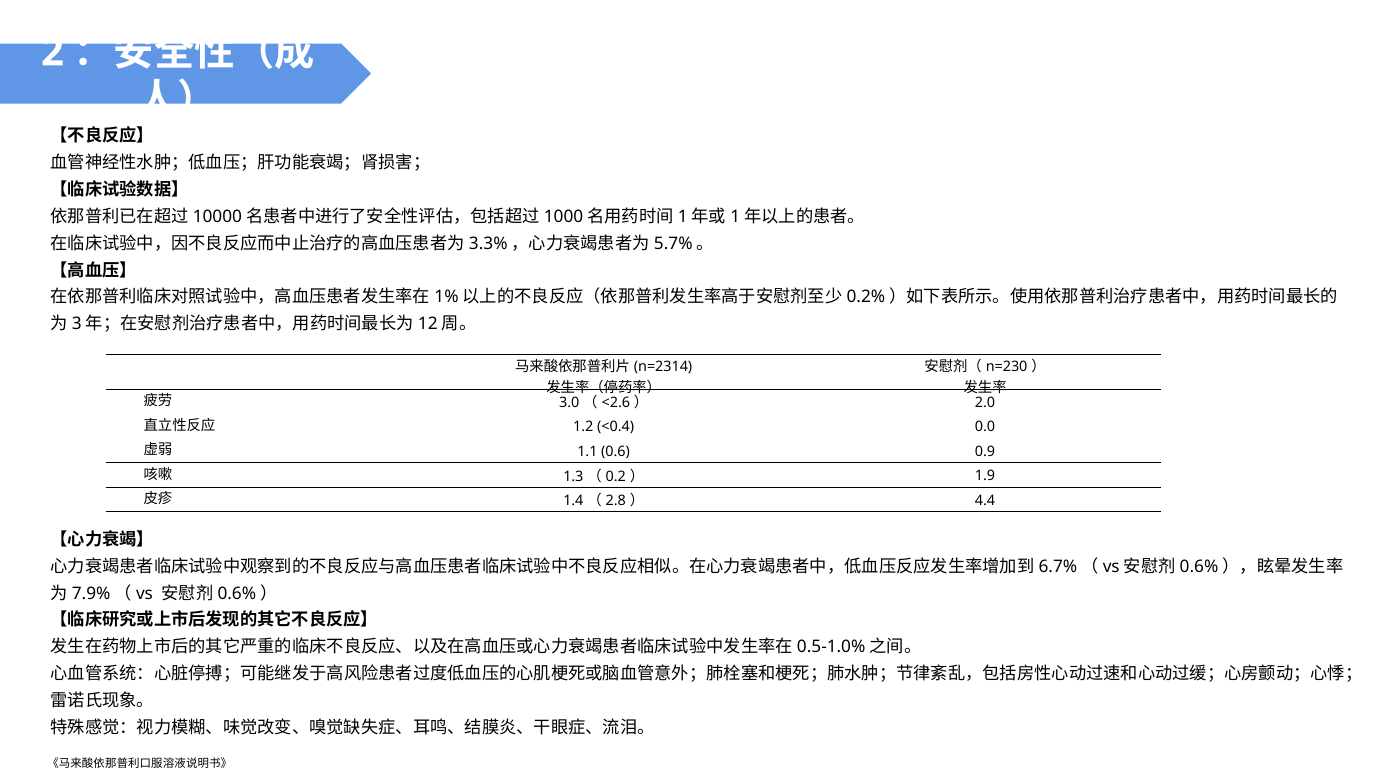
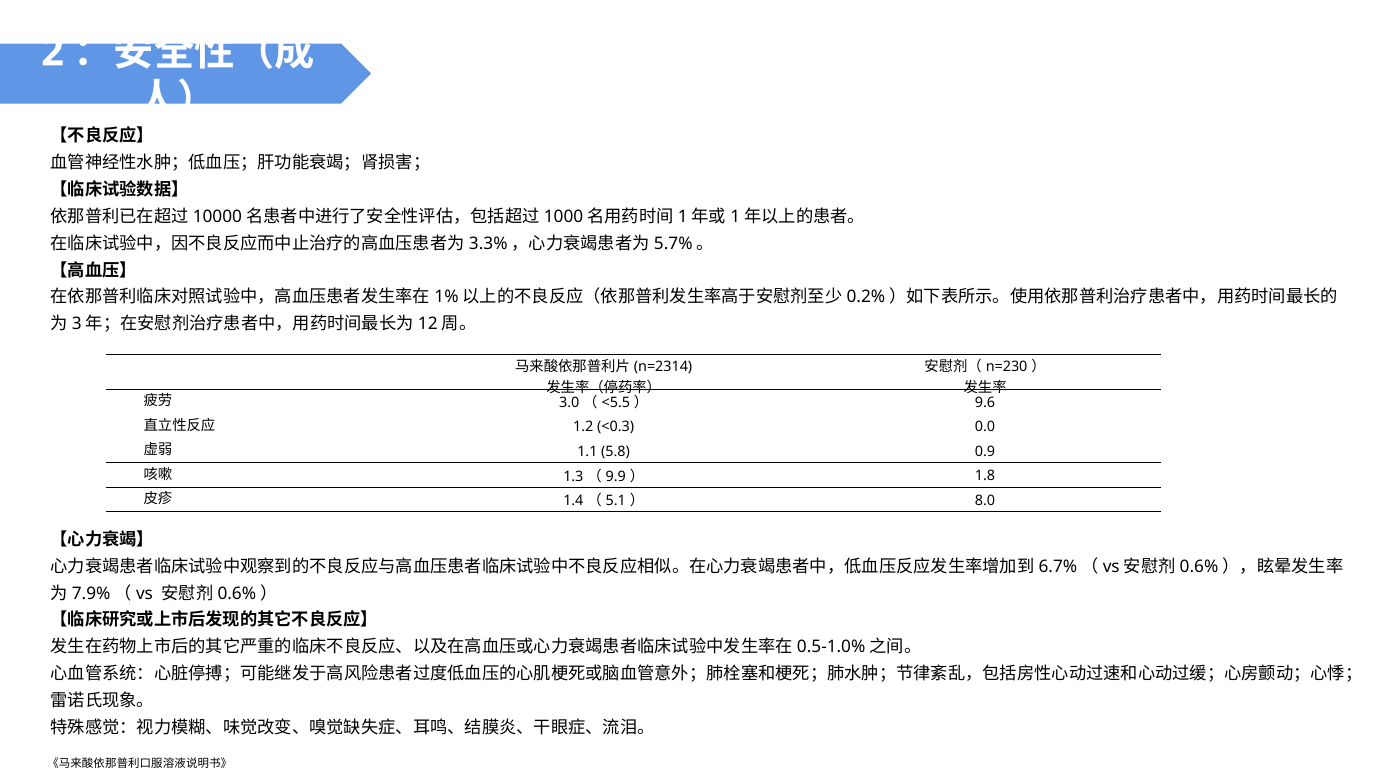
<2.6: <2.6 -> <5.5
2.0: 2.0 -> 9.6
<0.4: <0.4 -> <0.3
0.6: 0.6 -> 5.8
0.2: 0.2 -> 9.9
1.9: 1.9 -> 1.8
2.8: 2.8 -> 5.1
4.4: 4.4 -> 8.0
